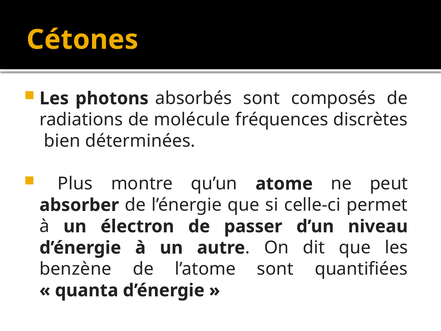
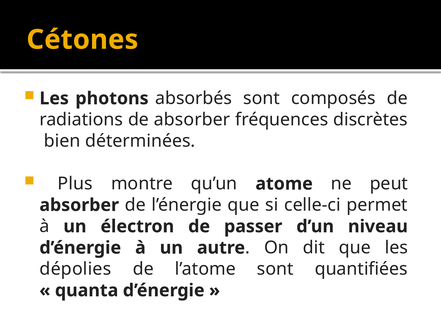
de molécule: molécule -> absorber
benzène: benzène -> dépolies
